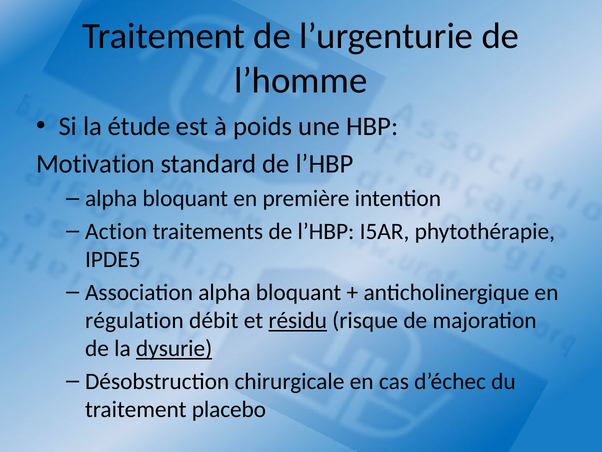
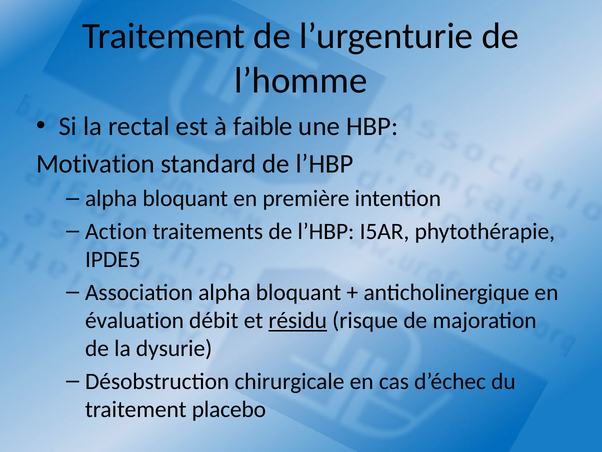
étude: étude -> rectal
poids: poids -> faible
régulation: régulation -> évaluation
dysurie underline: present -> none
